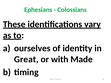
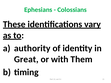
ourselves: ourselves -> authority
Made: Made -> Them
